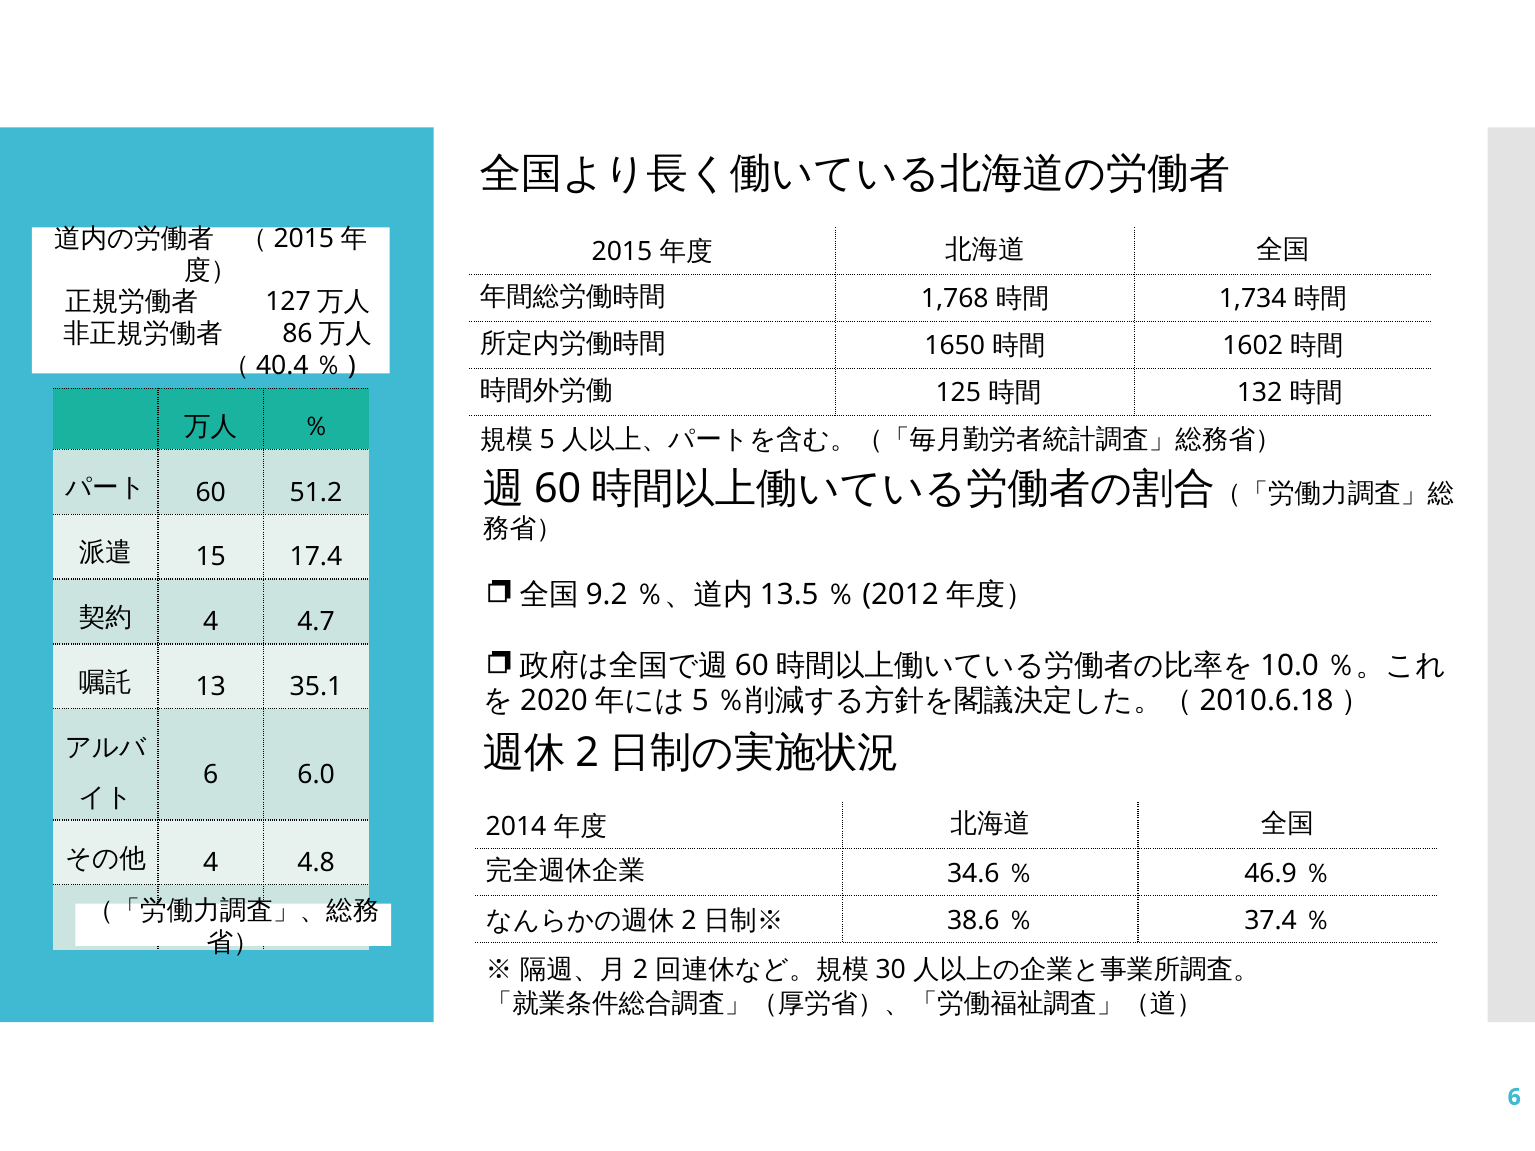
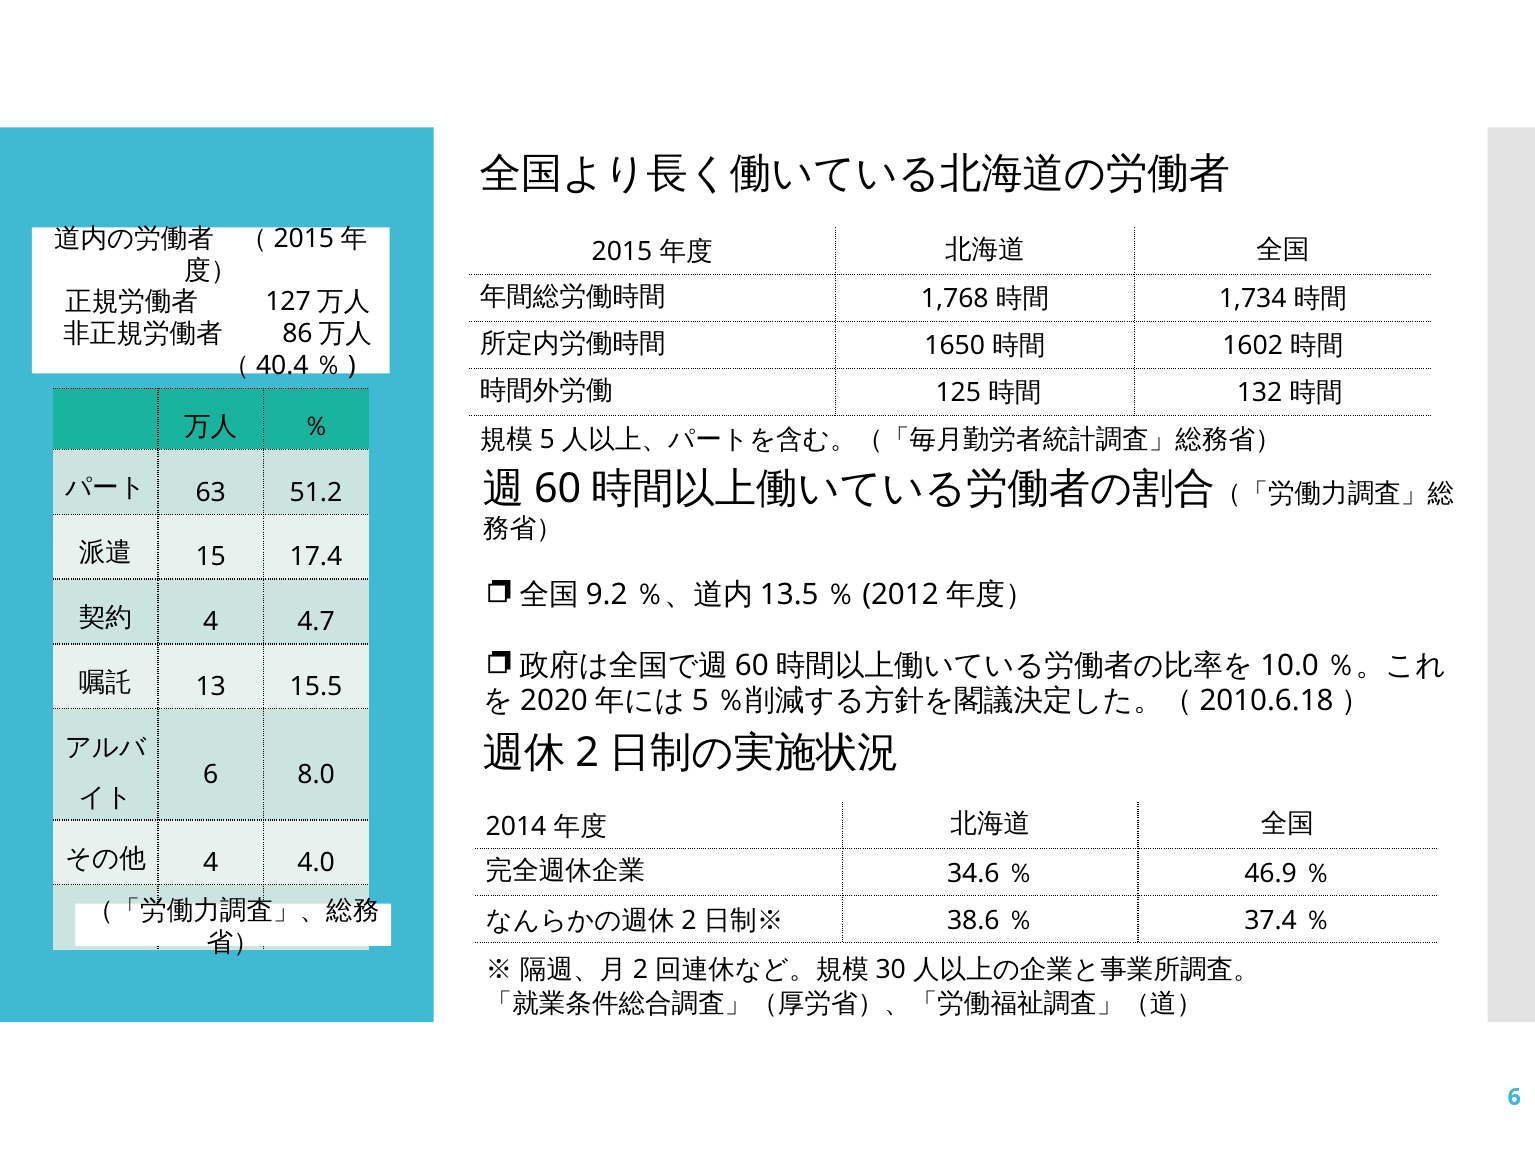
60 at (211, 492): 60 -> 63
35.1: 35.1 -> 15.5
6.0: 6.0 -> 8.0
4.8: 4.8 -> 4.0
